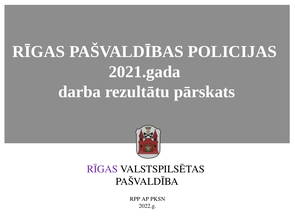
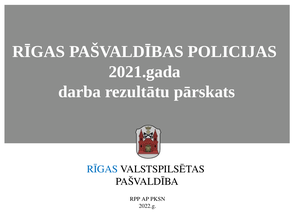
RĪGAS at (102, 169) colour: purple -> blue
